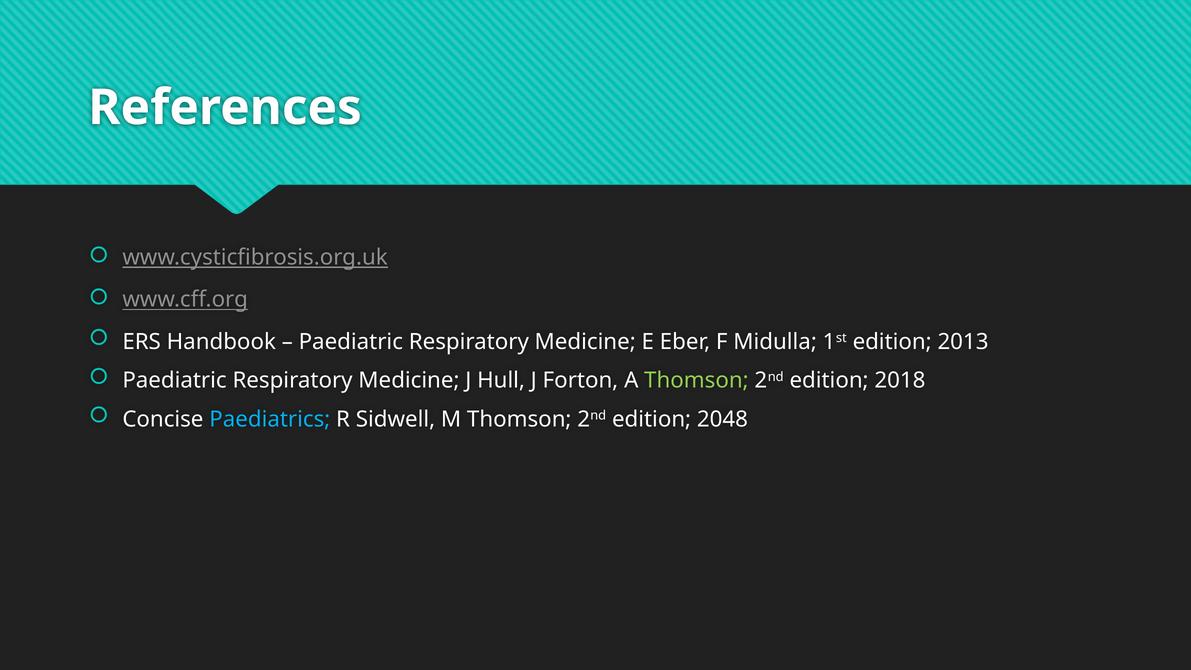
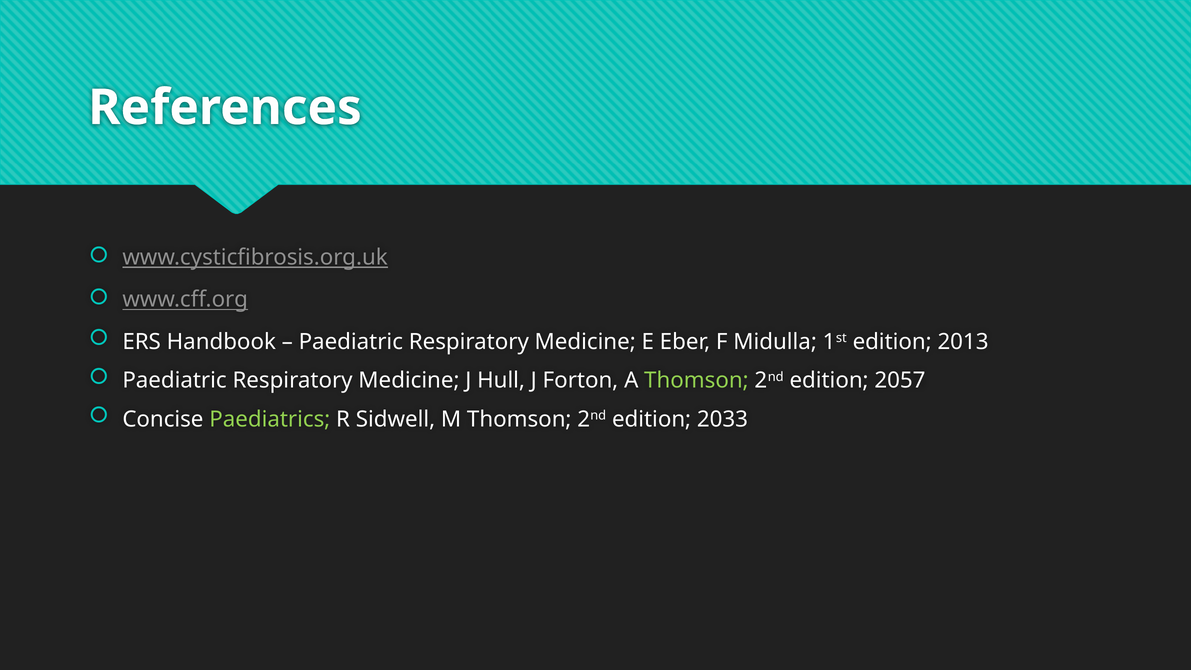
2018: 2018 -> 2057
Paediatrics colour: light blue -> light green
2048: 2048 -> 2033
